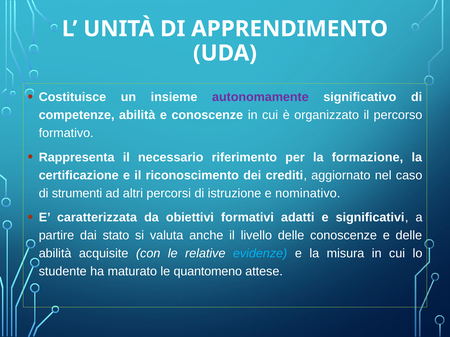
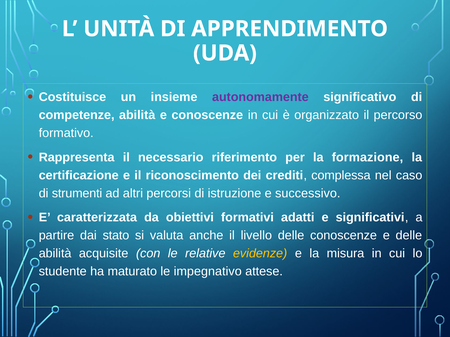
aggiornato: aggiornato -> complessa
nominativo: nominativo -> successivo
evidenze colour: light blue -> yellow
quantomeno: quantomeno -> impegnativo
